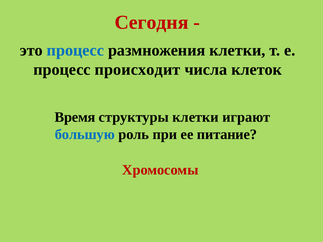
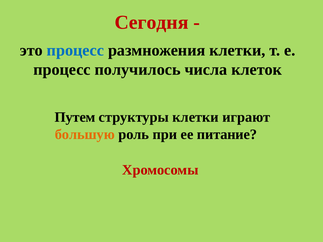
происходит: происходит -> получилось
Время: Время -> Путем
большую colour: blue -> orange
